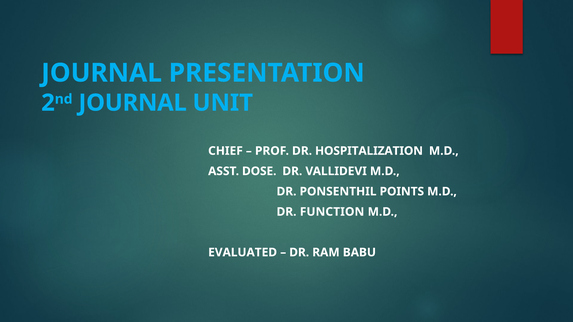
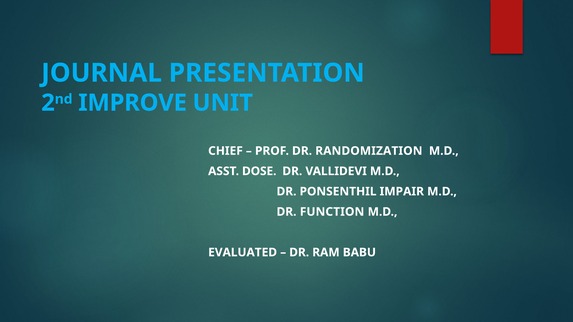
JOURNAL at (133, 103): JOURNAL -> IMPROVE
HOSPITALIZATION: HOSPITALIZATION -> RANDOMIZATION
POINTS: POINTS -> IMPAIR
